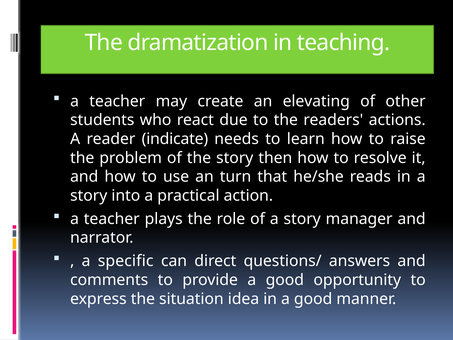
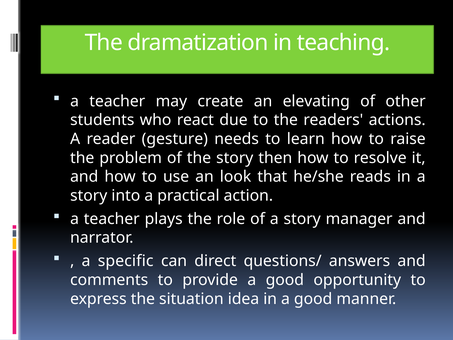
indicate: indicate -> gesture
turn: turn -> look
